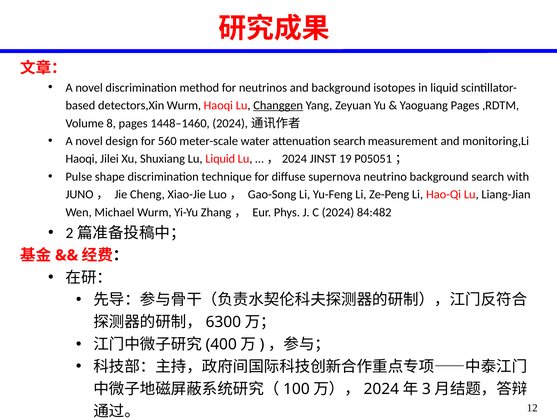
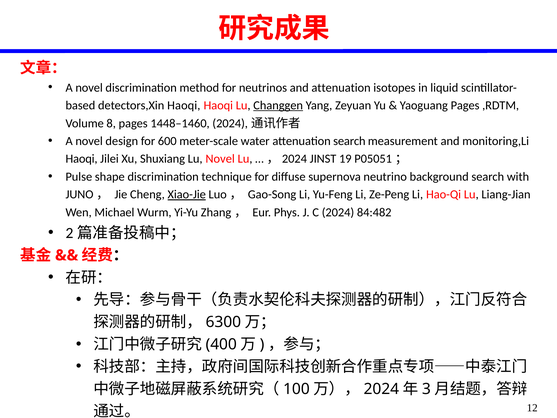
and background: background -> attenuation
detectors,Xin Wurm: Wurm -> Haoqi
560: 560 -> 600
Lu Liquid: Liquid -> Novel
Xiao-Jie underline: none -> present
